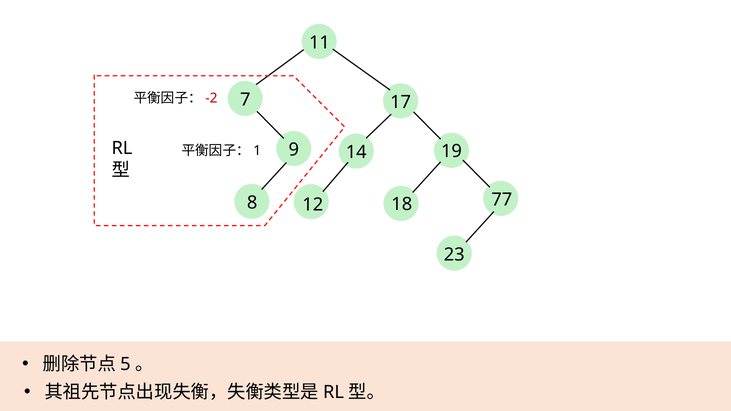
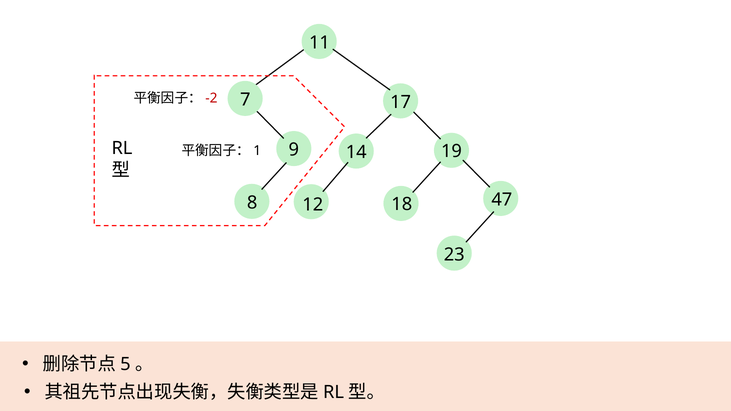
77: 77 -> 47
